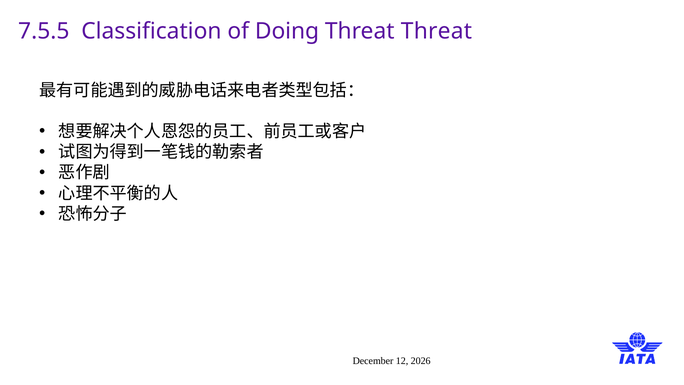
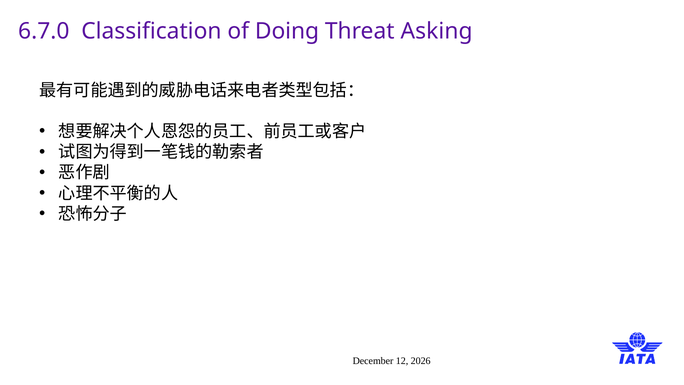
7.5.5: 7.5.5 -> 6.7.0
Threat Threat: Threat -> Asking
